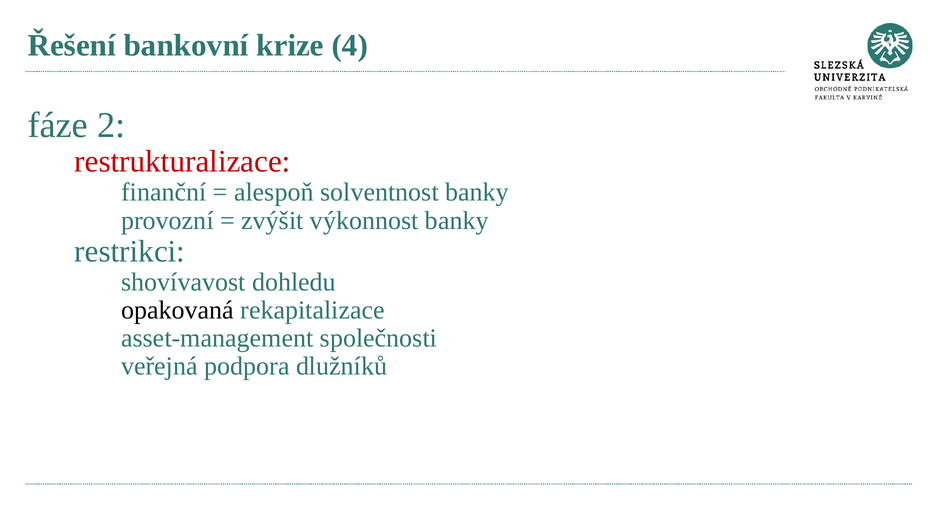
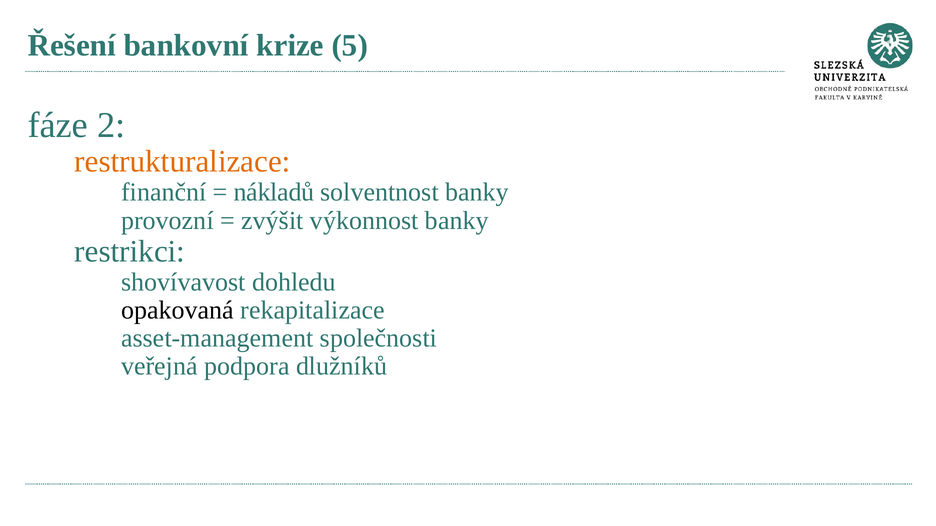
4: 4 -> 5
restrukturalizace colour: red -> orange
alespoň: alespoň -> nákladů
